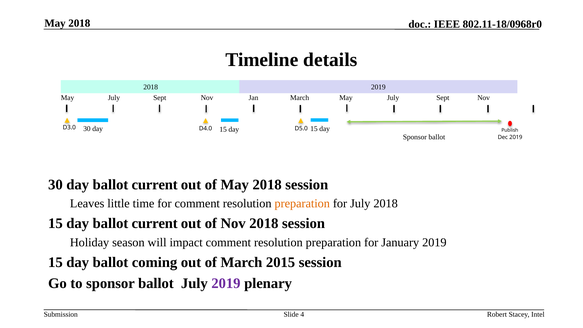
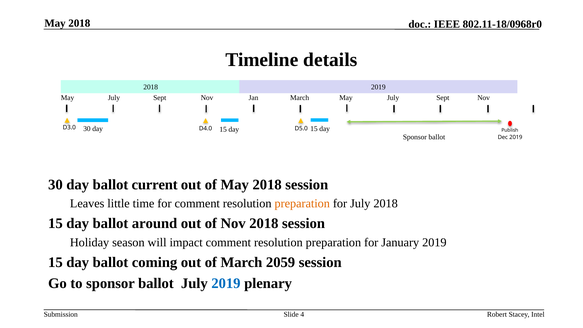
15 day ballot current: current -> around
2015: 2015 -> 2059
2019 at (226, 283) colour: purple -> blue
